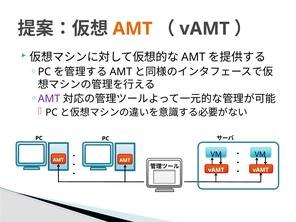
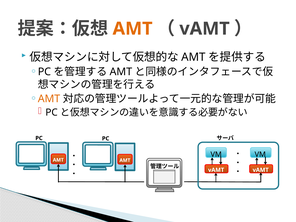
AMT at (49, 99) colour: purple -> orange
